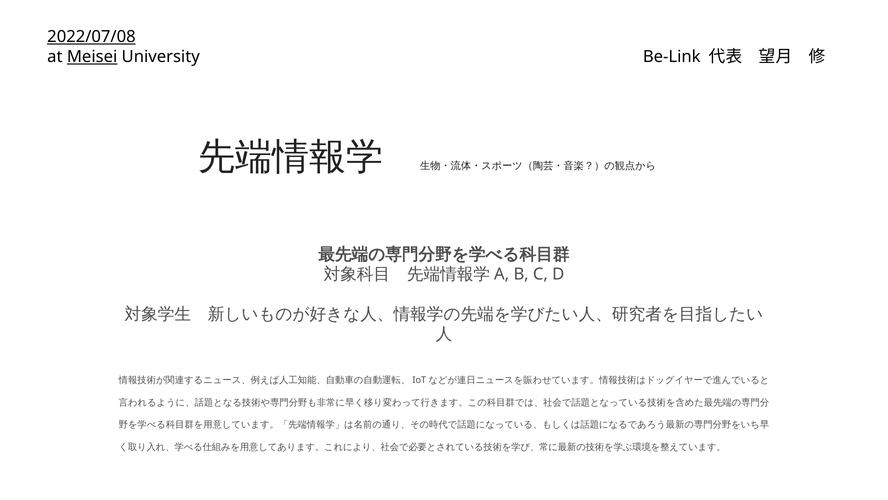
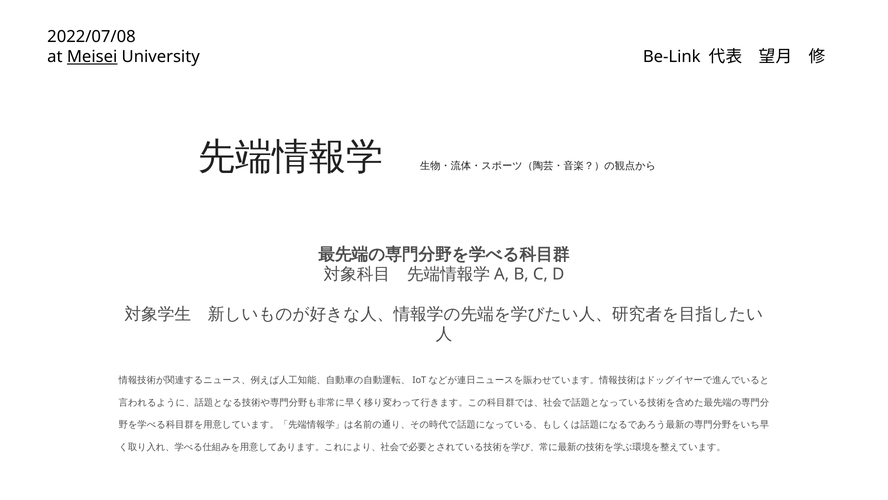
2022/07/08 underline: present -> none
